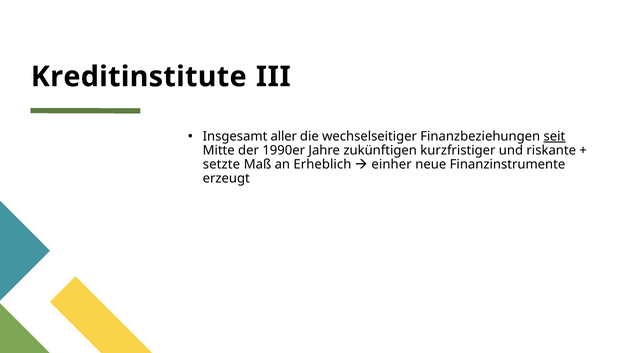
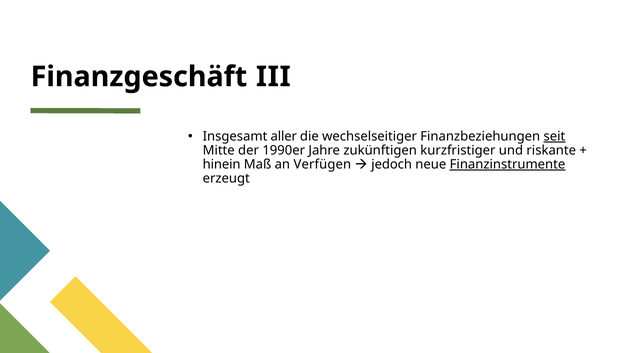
Kreditinstitute: Kreditinstitute -> Finanzgeschäft
setzte: setzte -> hinein
Erheblich: Erheblich -> Verfügen
einher: einher -> jedoch
Finanzinstrumente underline: none -> present
